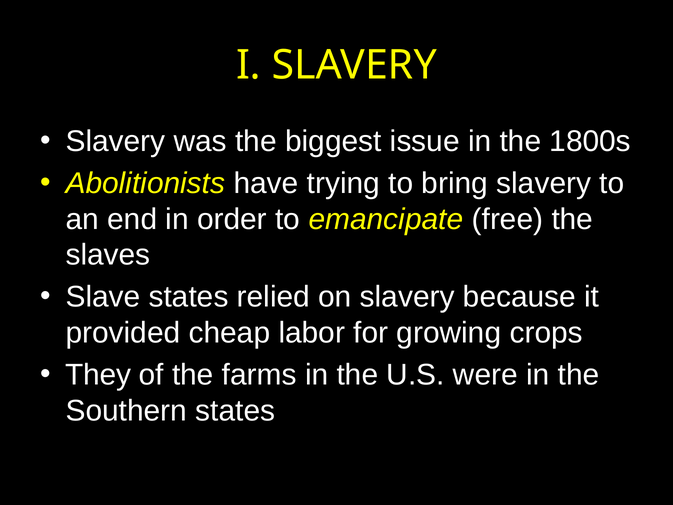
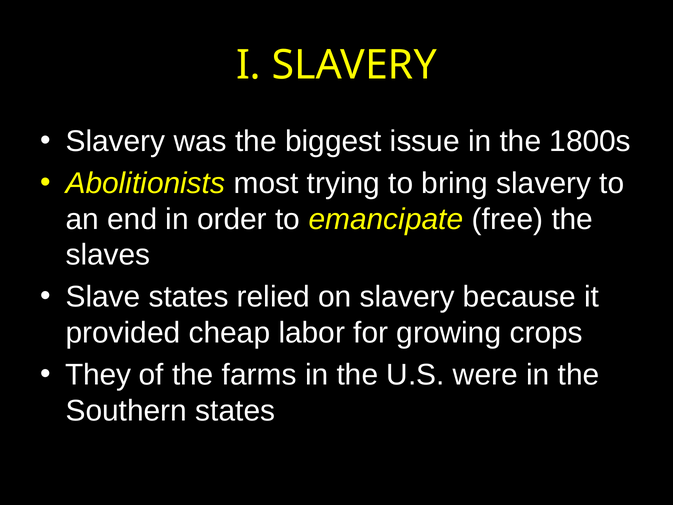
have: have -> most
